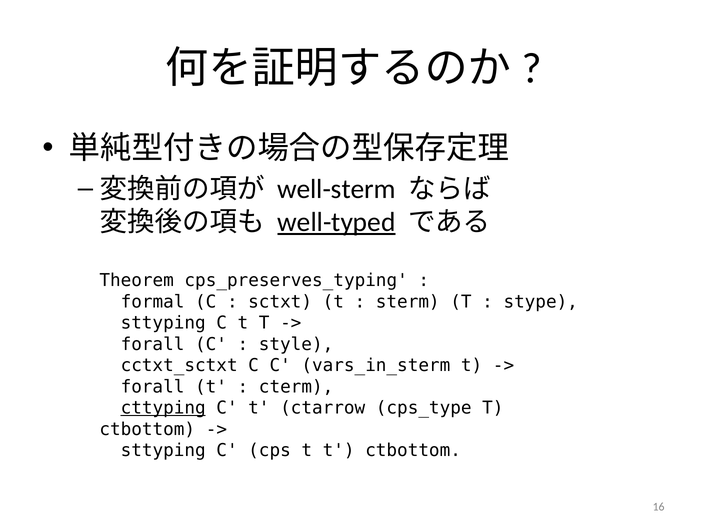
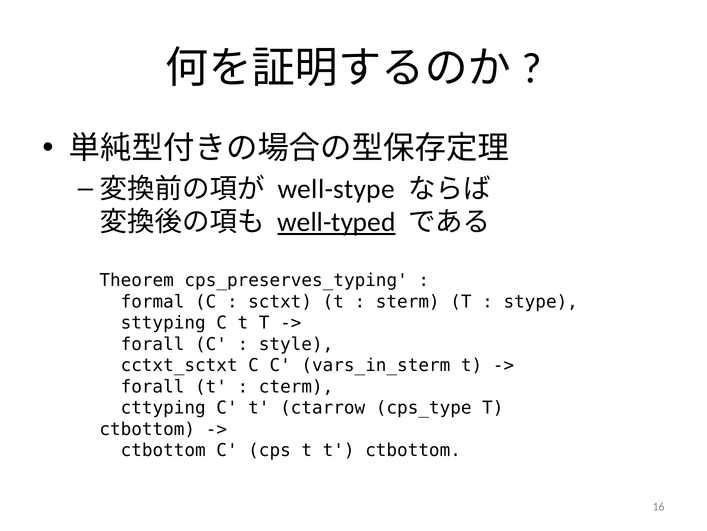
well-sterm: well-sterm -> well-stype
cttyping underline: present -> none
sttyping at (163, 450): sttyping -> ctbottom
